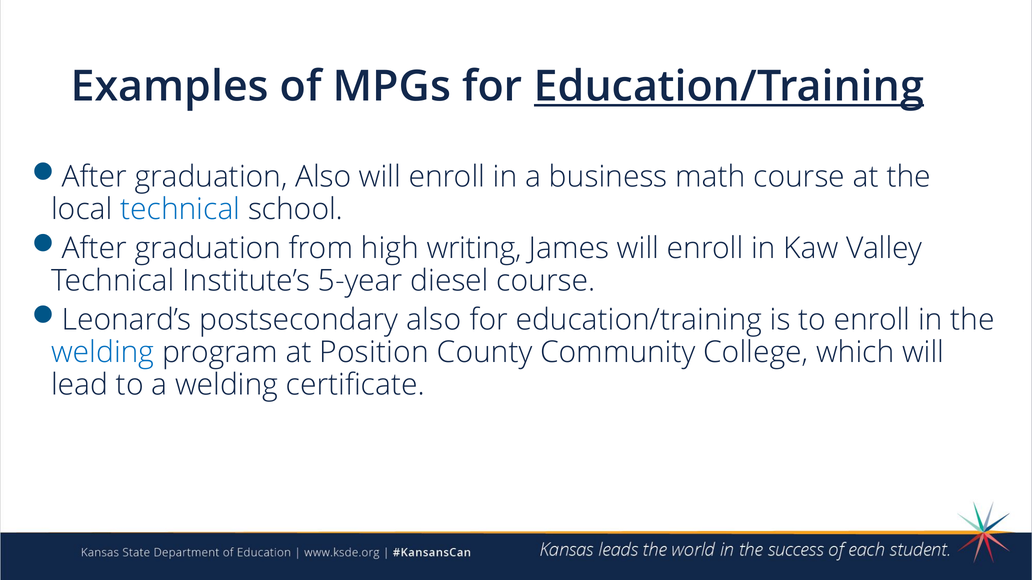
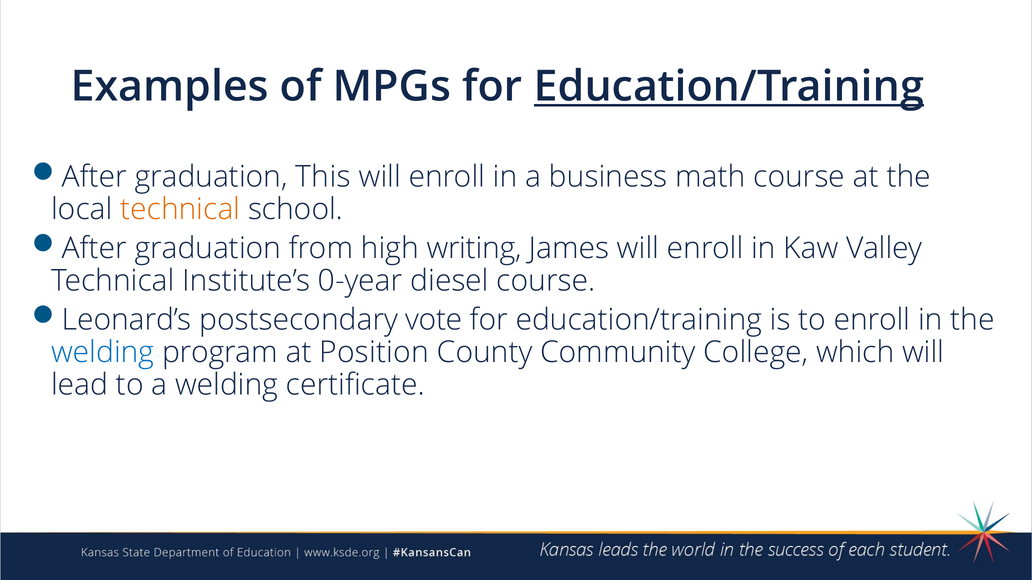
graduation Also: Also -> This
technical at (180, 209) colour: blue -> orange
5-year: 5-year -> 0-year
postsecondary also: also -> vote
